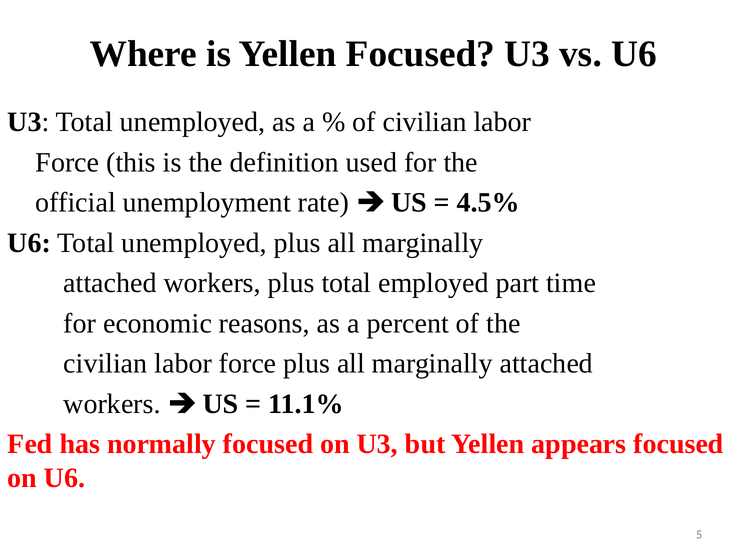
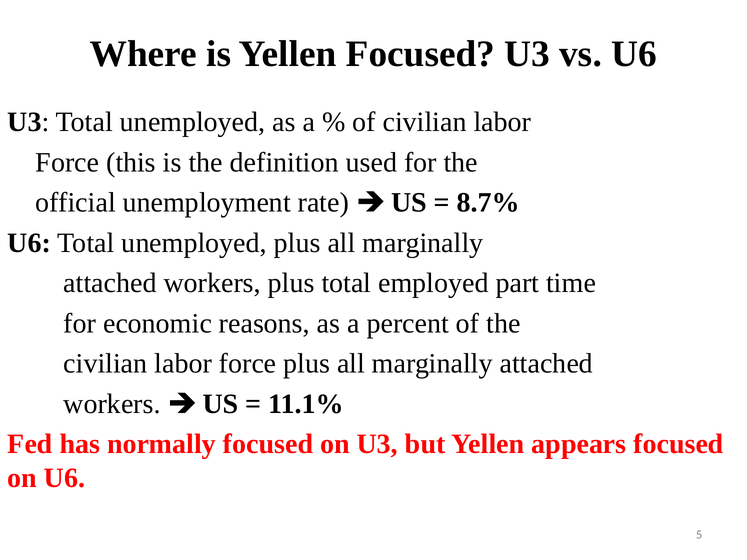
4.5%: 4.5% -> 8.7%
